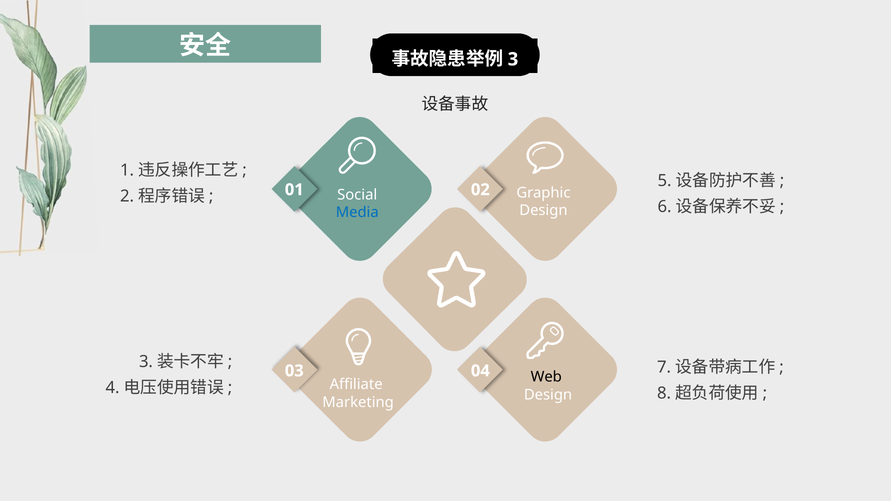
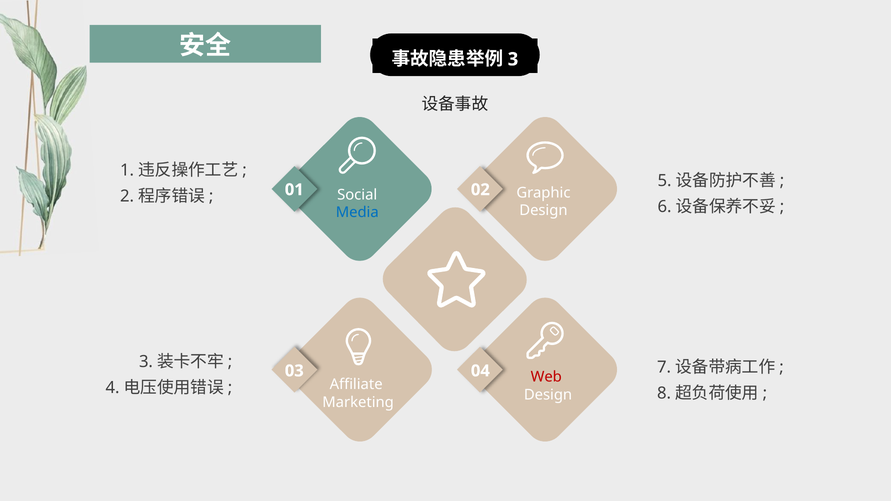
Web colour: black -> red
